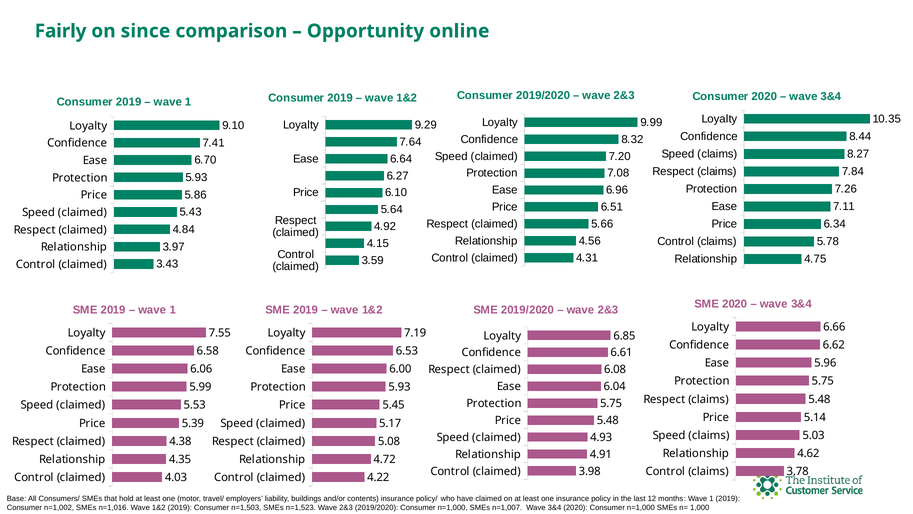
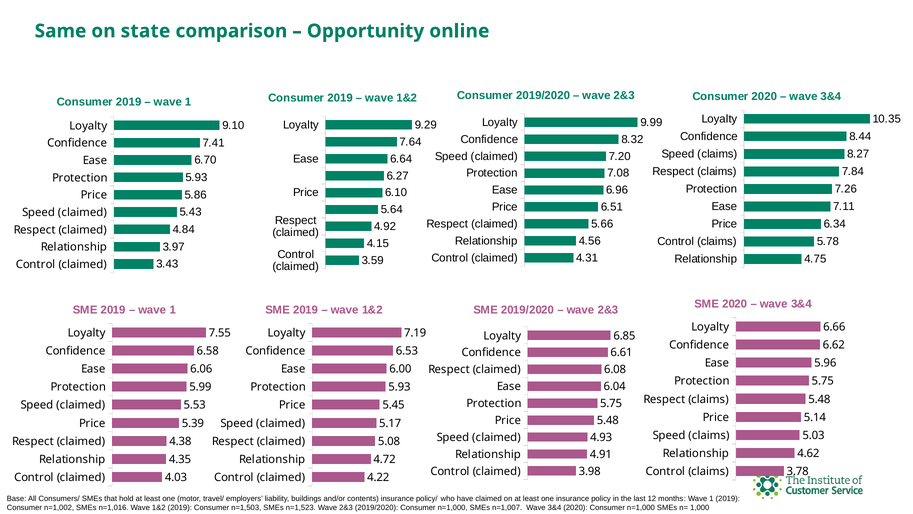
Fairly: Fairly -> Same
since: since -> state
